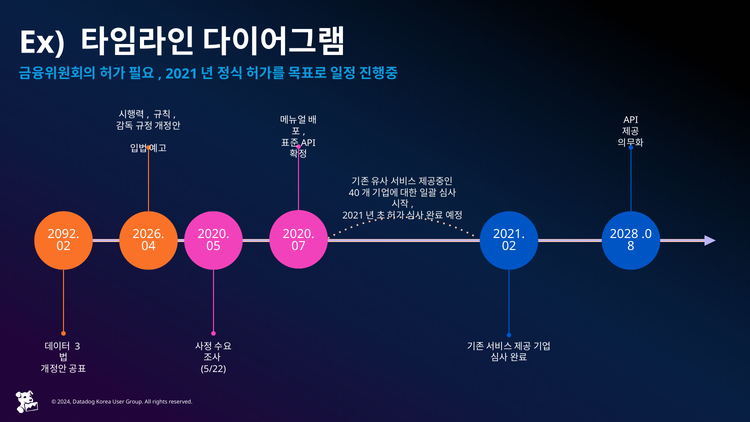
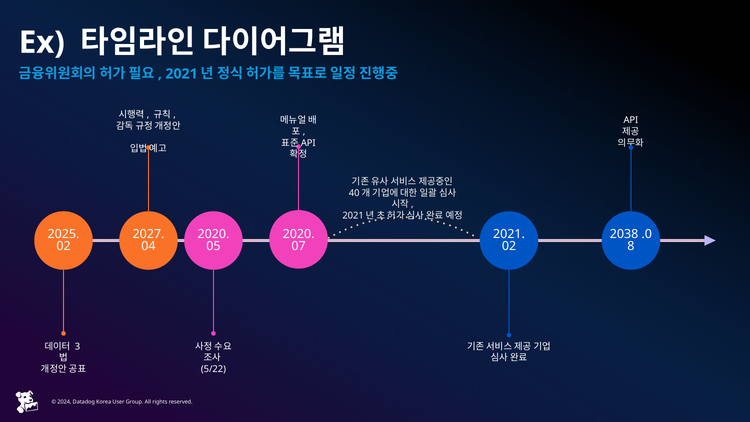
2092: 2092 -> 2025
2026: 2026 -> 2027
2028: 2028 -> 2038
